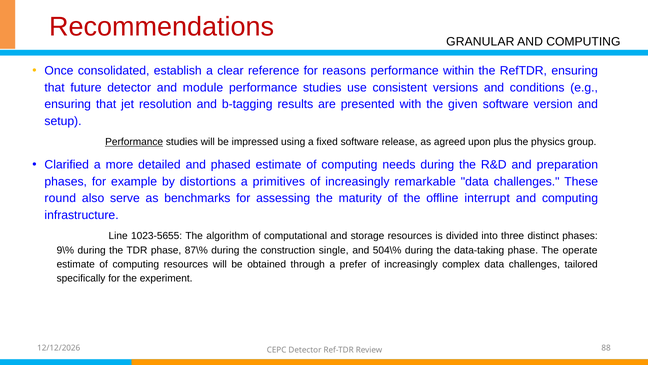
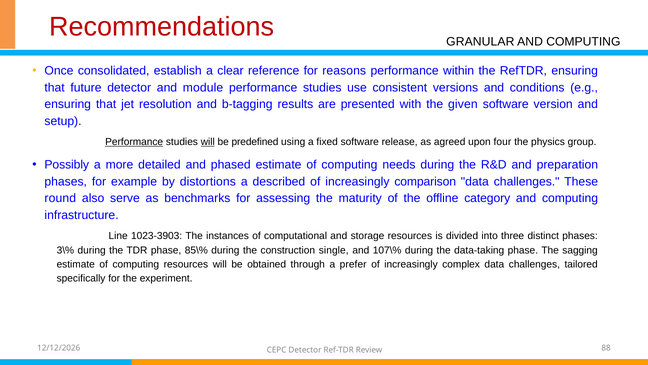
will at (208, 142) underline: none -> present
impressed: impressed -> predefined
plus: plus -> four
Clarified: Clarified -> Possibly
primitives: primitives -> described
remarkable: remarkable -> comparison
interrupt: interrupt -> category
1023-5655: 1023-5655 -> 1023-3903
algorithm: algorithm -> instances
9\%: 9\% -> 3\%
87\%: 87\% -> 85\%
504\%: 504\% -> 107\%
operate: operate -> sagging
